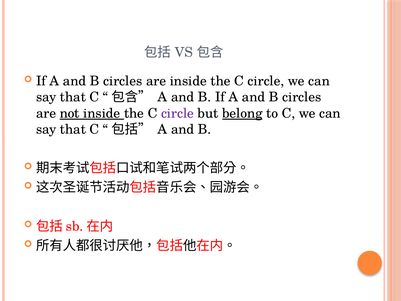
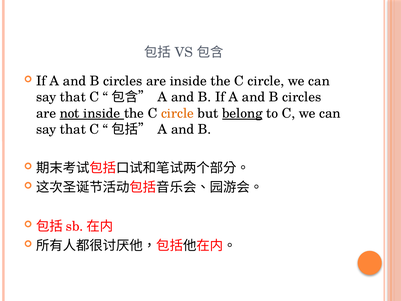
circle at (177, 113) colour: purple -> orange
